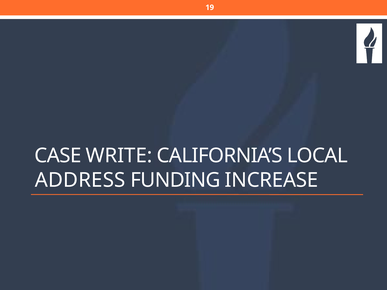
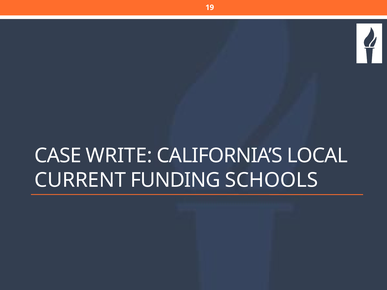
ADDRESS: ADDRESS -> CURRENT
INCREASE: INCREASE -> SCHOOLS
